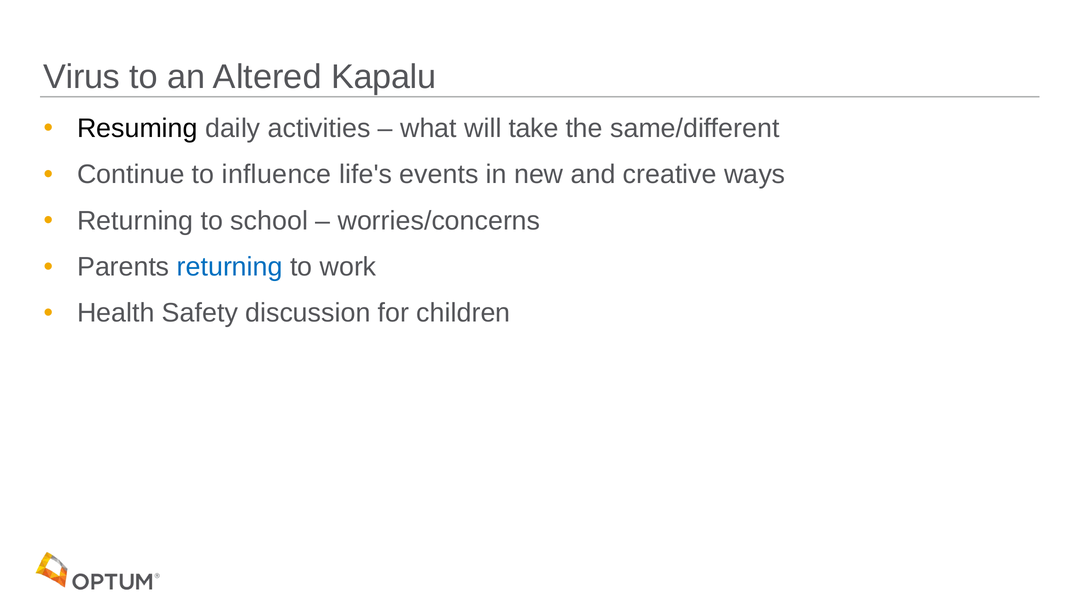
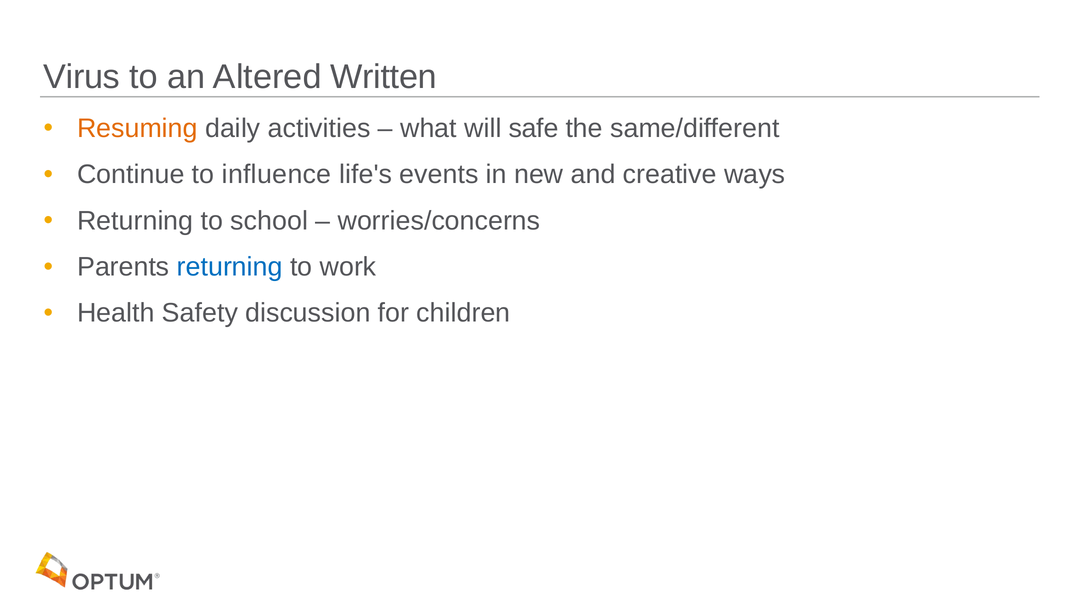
Kapalu: Kapalu -> Written
Resuming colour: black -> orange
take: take -> safe
